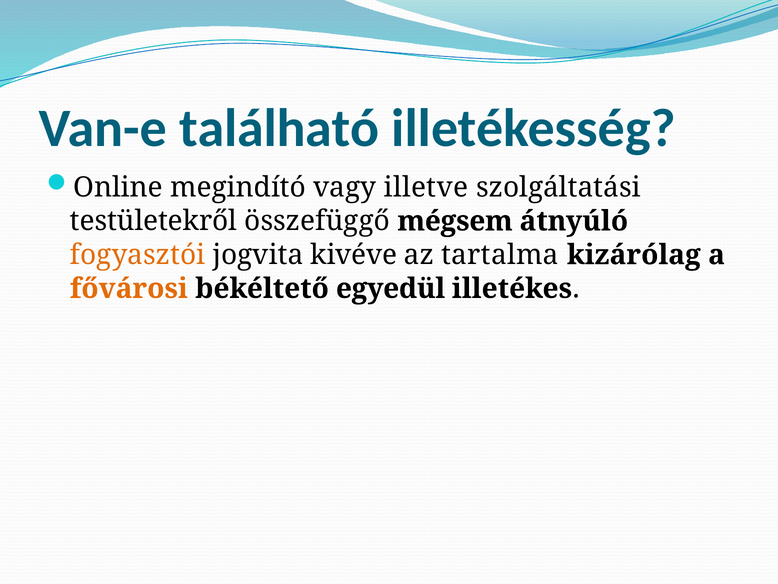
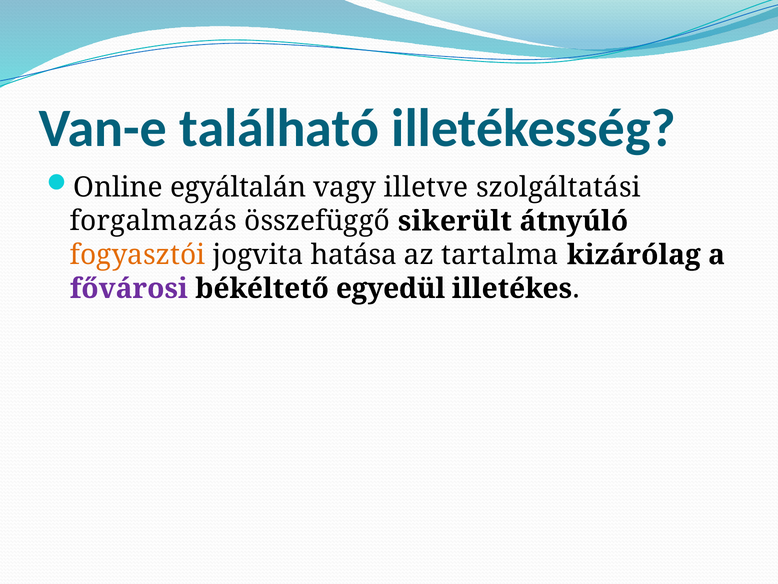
megindító: megindító -> egyáltalán
testületekről: testületekről -> forgalmazás
mégsem: mégsem -> sikerült
kivéve: kivéve -> hatása
fővárosi colour: orange -> purple
